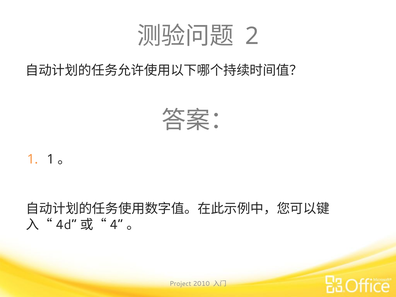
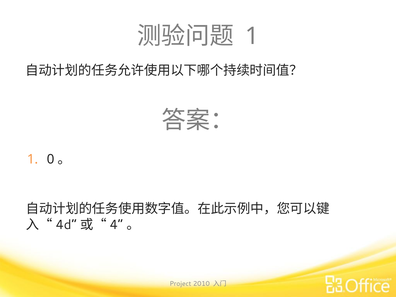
2 at (252, 36): 2 -> 1
1 at (51, 159): 1 -> 0
